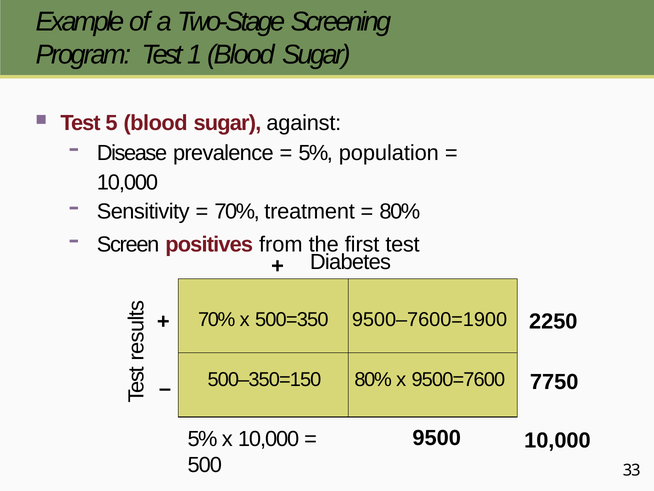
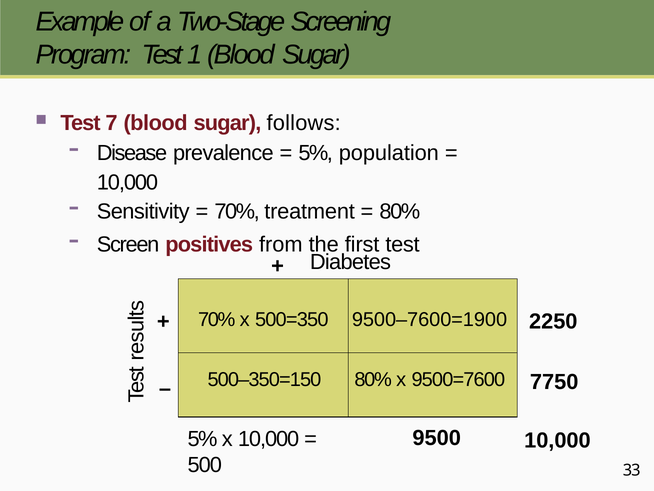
5: 5 -> 7
against: against -> follows
